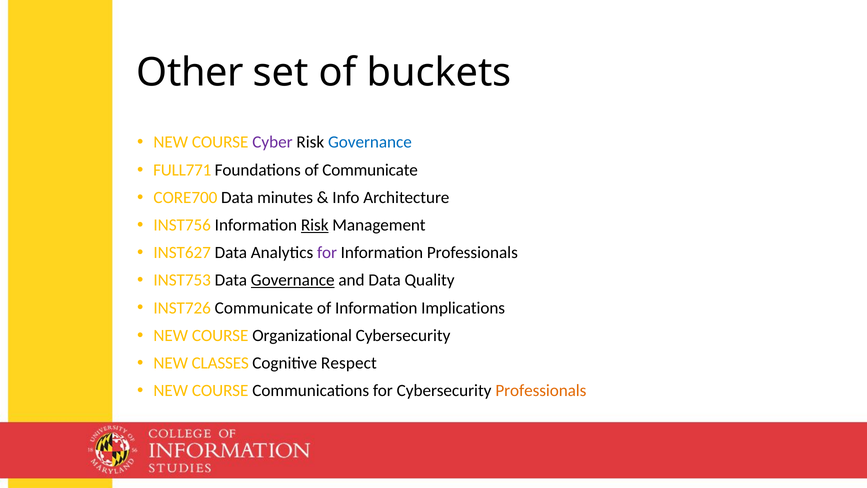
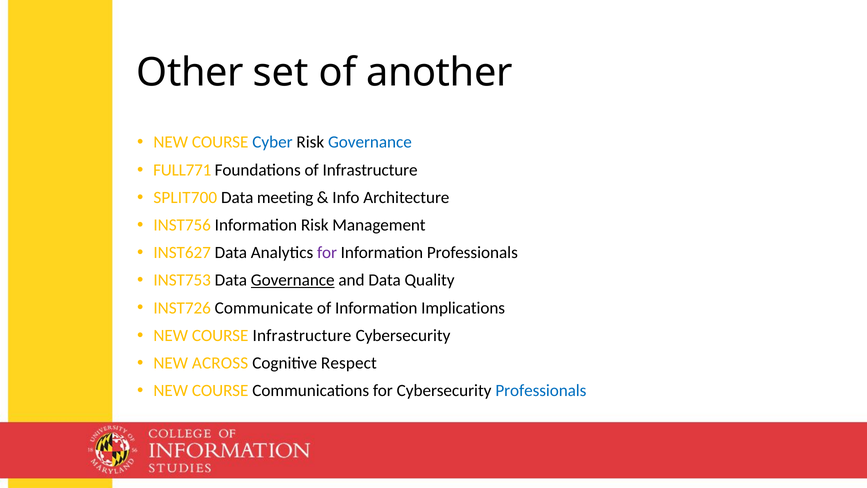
buckets: buckets -> another
Cyber colour: purple -> blue
of Communicate: Communicate -> Infrastructure
CORE700: CORE700 -> SPLIT700
minutes: minutes -> meeting
Risk at (315, 225) underline: present -> none
COURSE Organizational: Organizational -> Infrastructure
CLASSES: CLASSES -> ACROSS
Professionals at (541, 390) colour: orange -> blue
